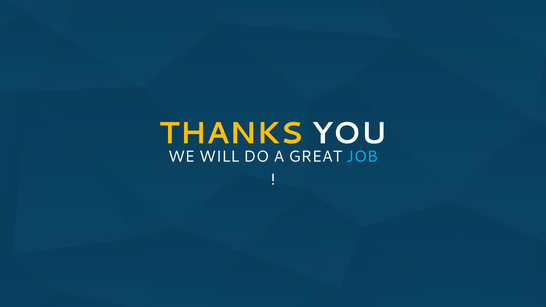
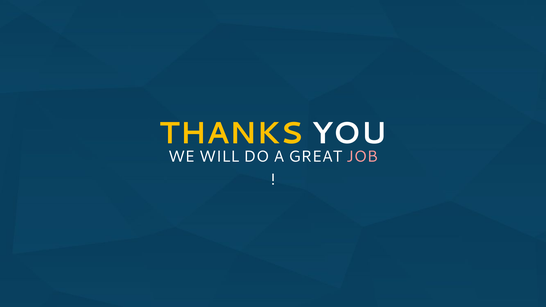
JOB colour: light blue -> pink
